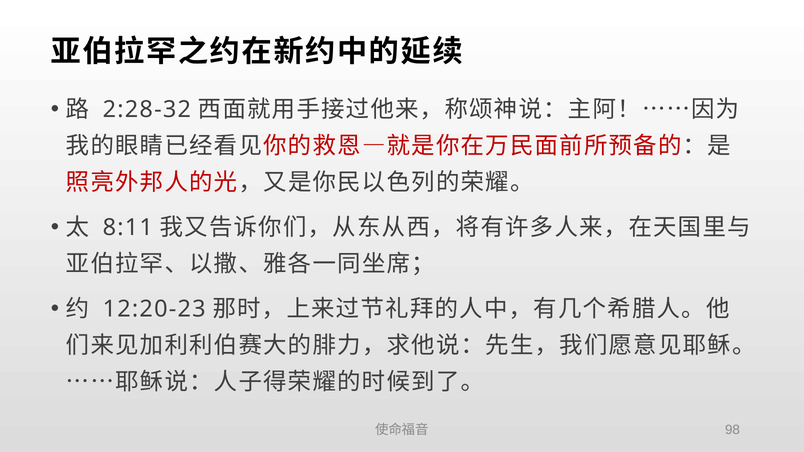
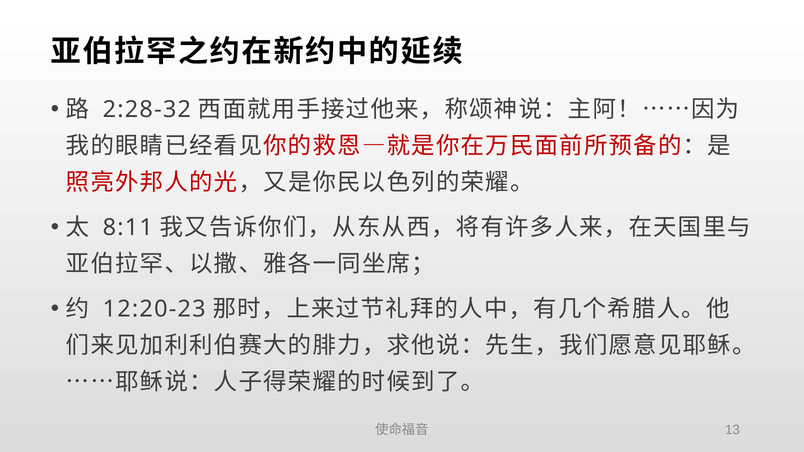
98: 98 -> 13
